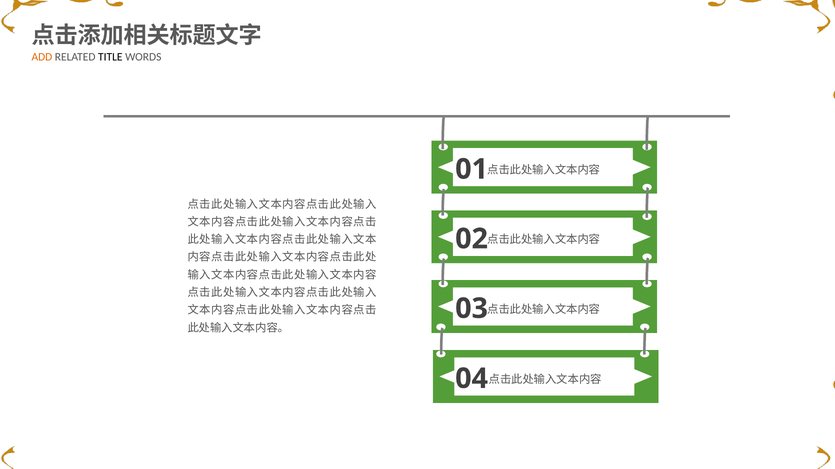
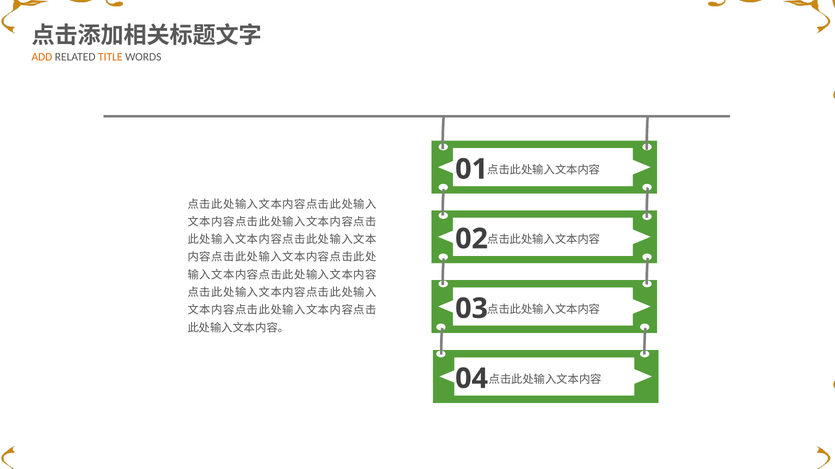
TITLE colour: black -> orange
